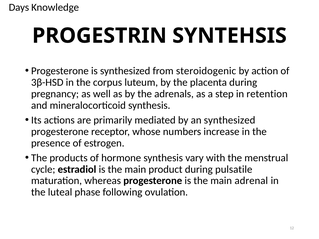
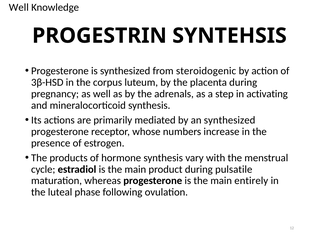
Days at (19, 7): Days -> Well
retention: retention -> activating
adrenal: adrenal -> entirely
